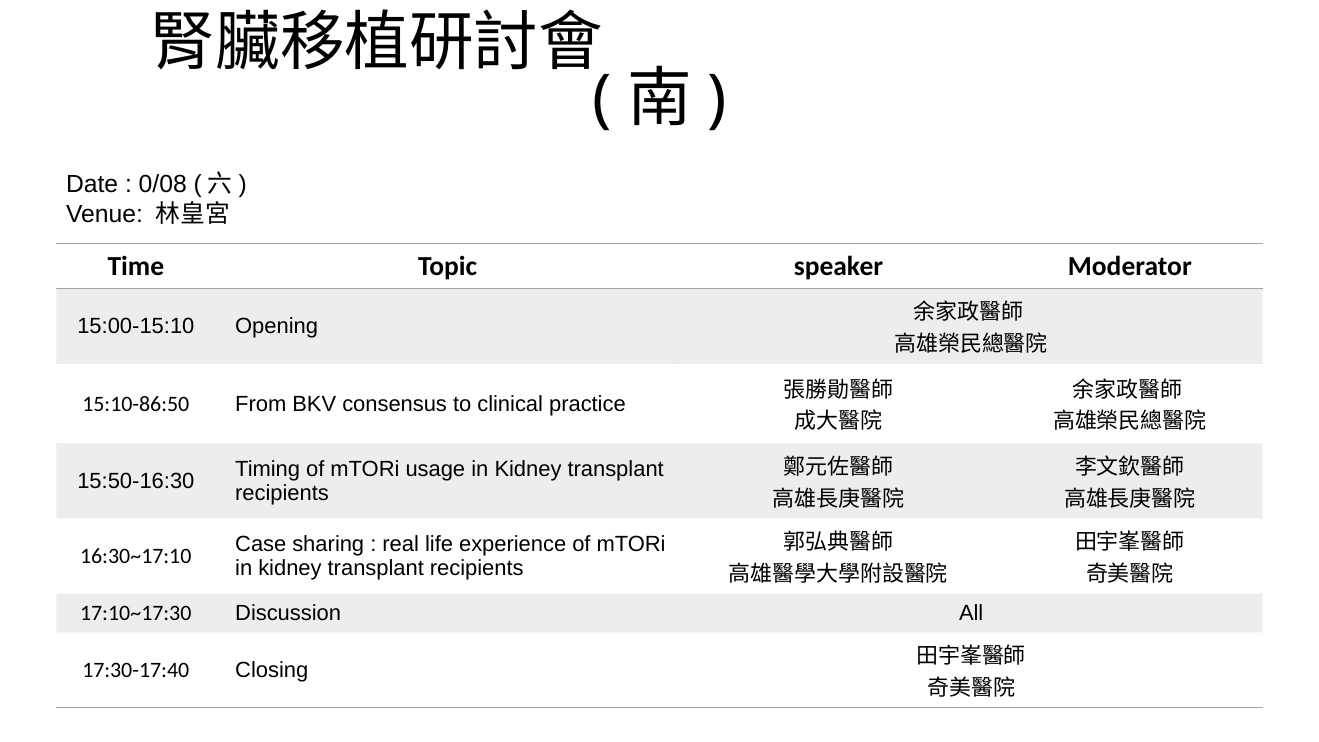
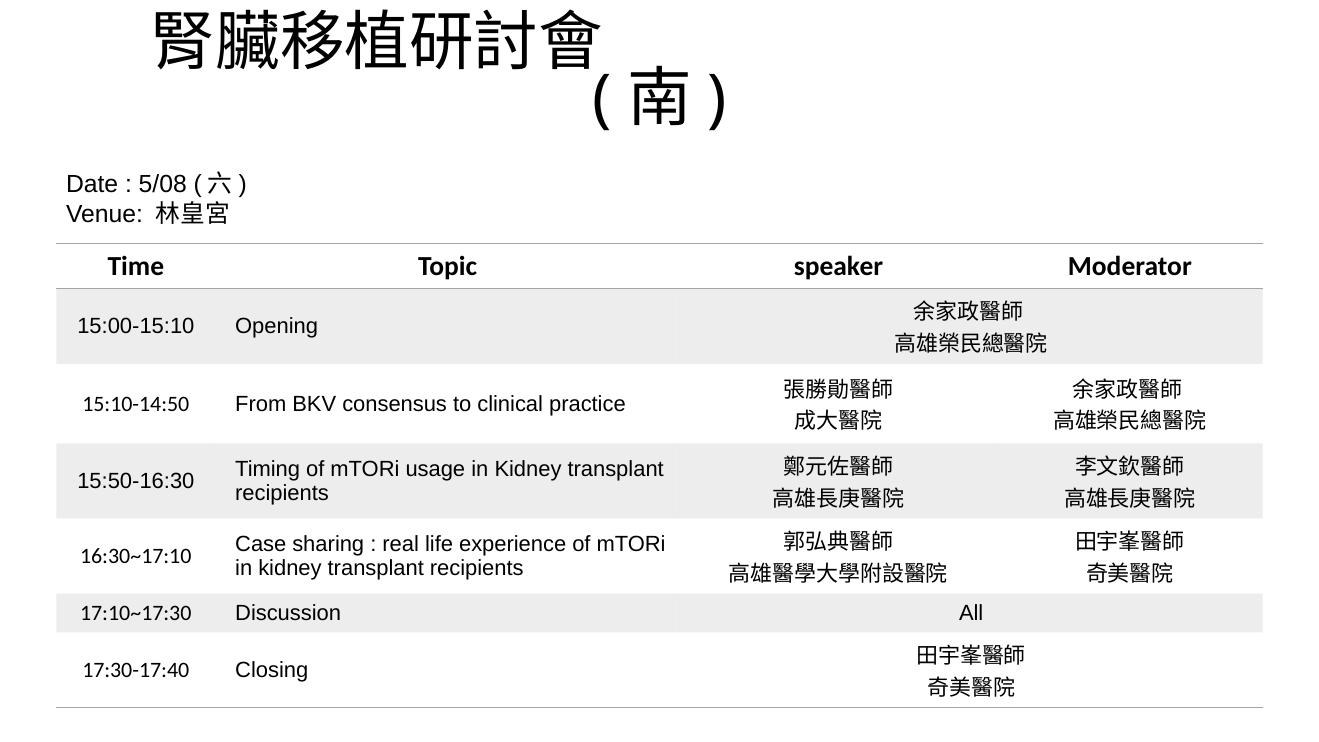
0/08: 0/08 -> 5/08
15:10-86:50: 15:10-86:50 -> 15:10-14:50
